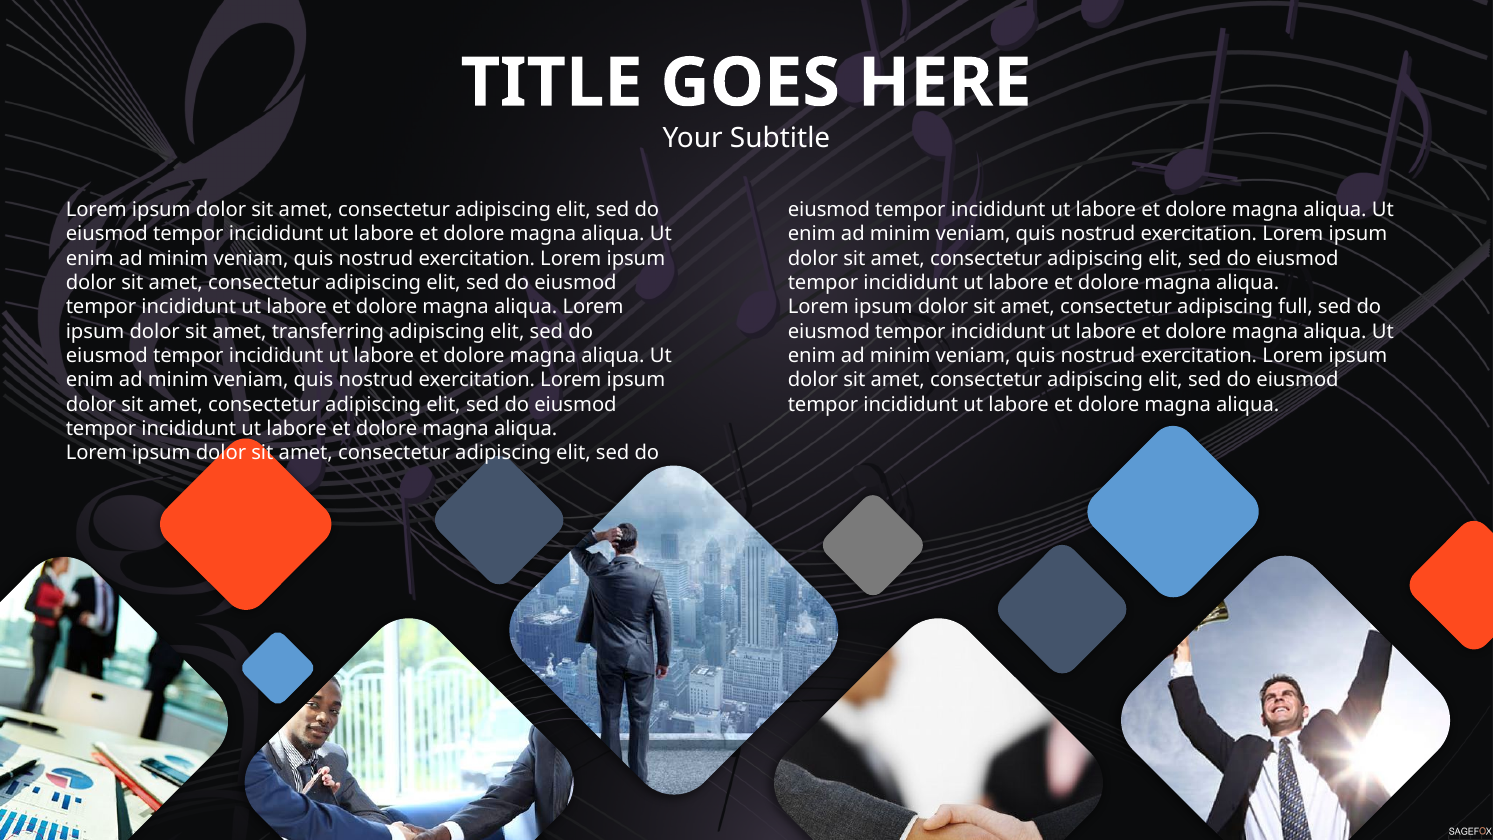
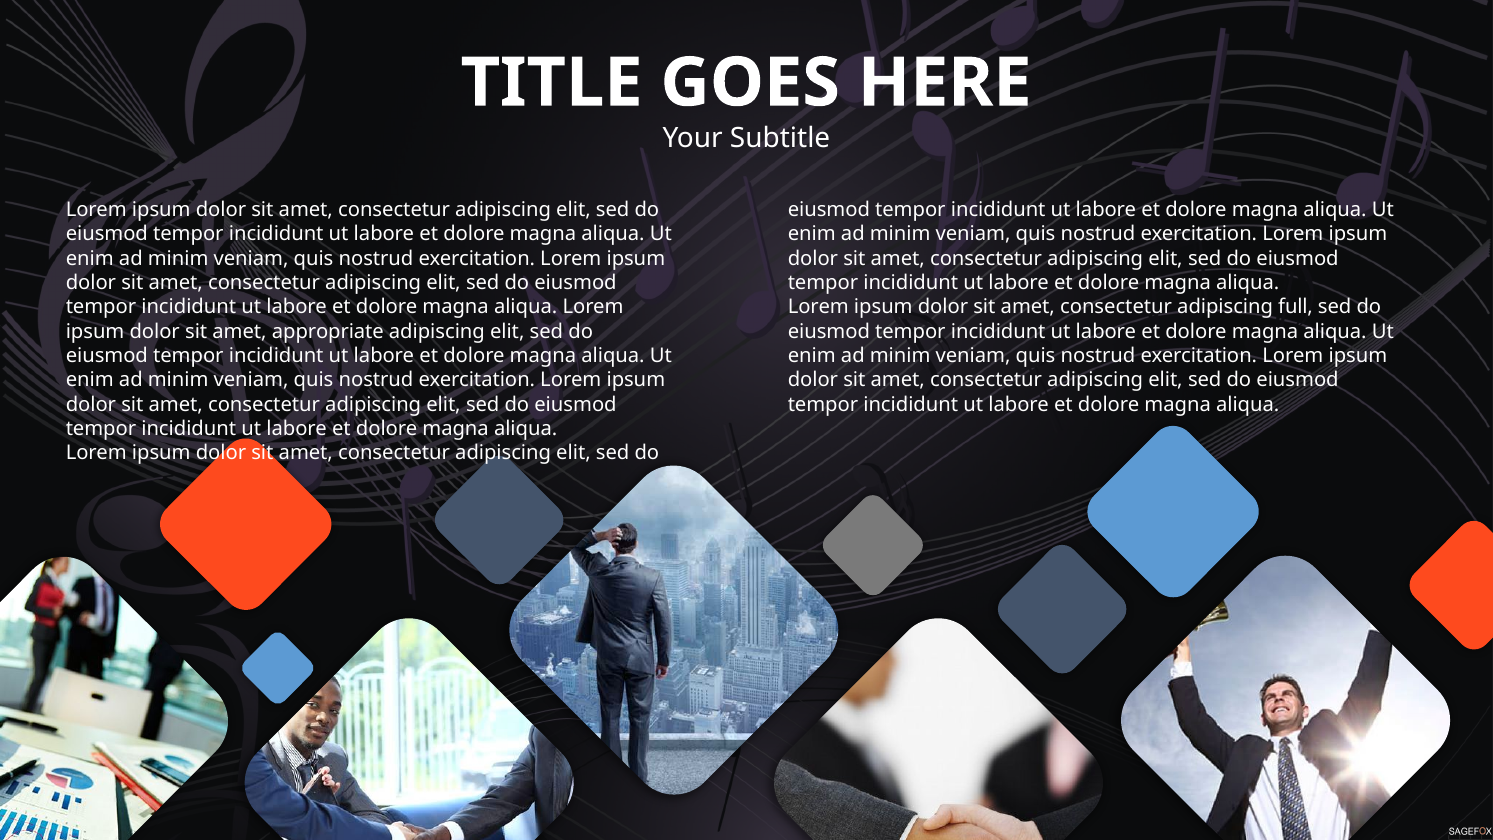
transferring: transferring -> appropriate
